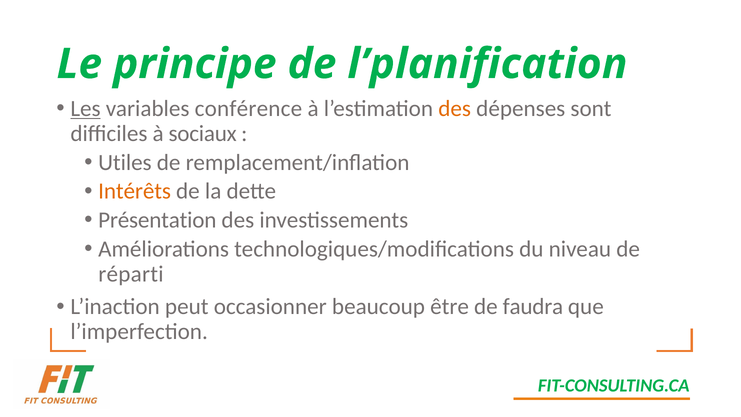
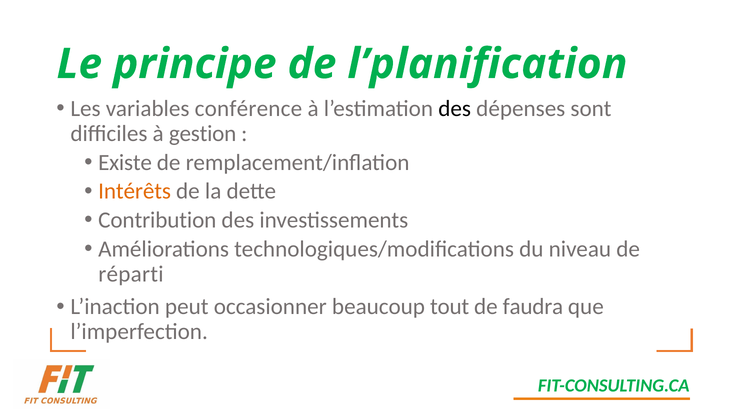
Les underline: present -> none
des at (455, 108) colour: orange -> black
sociaux: sociaux -> gestion
Utiles: Utiles -> Existe
Présentation: Présentation -> Contribution
être: être -> tout
